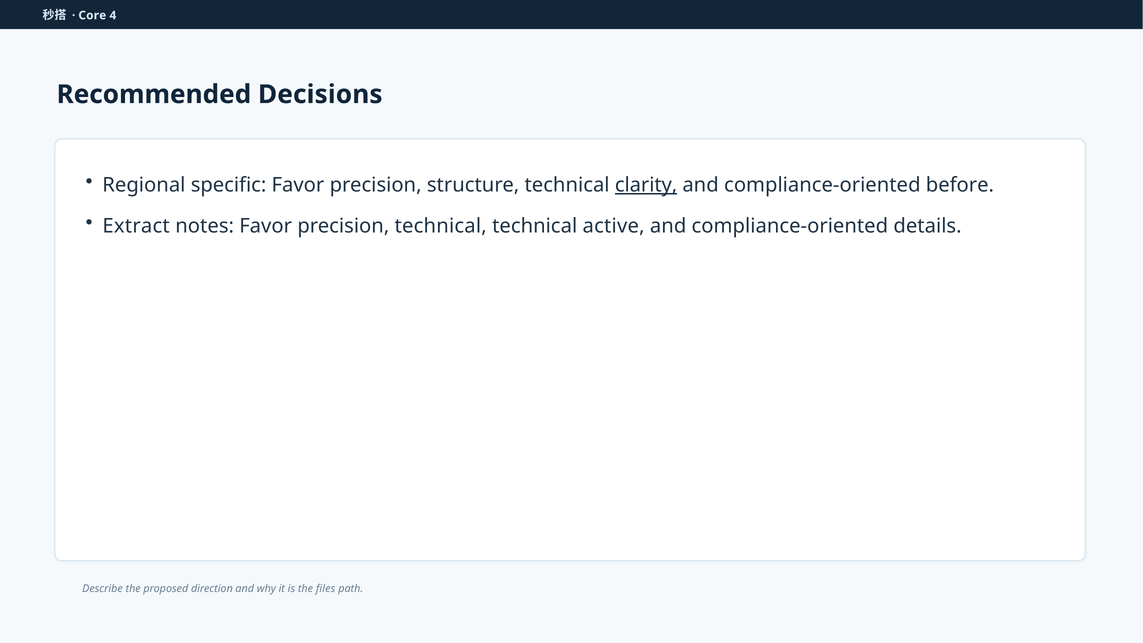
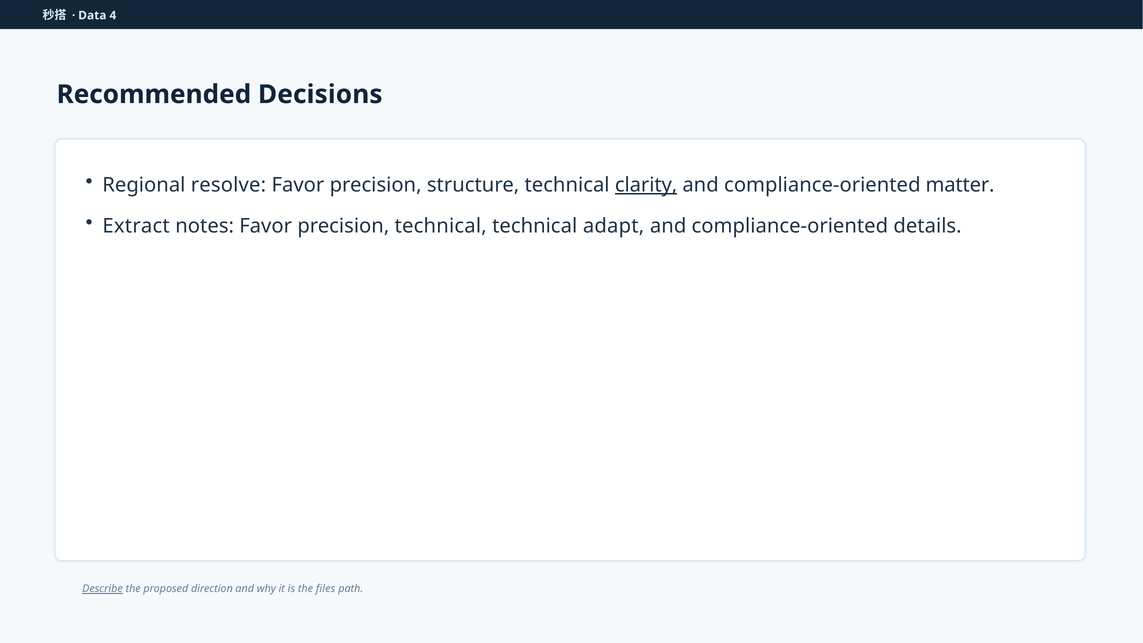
Core: Core -> Data
specific: specific -> resolve
before: before -> matter
active: active -> adapt
Describe underline: none -> present
